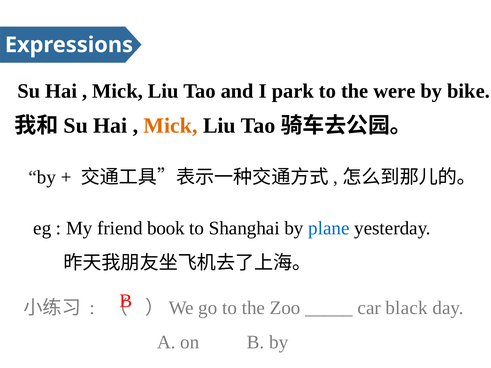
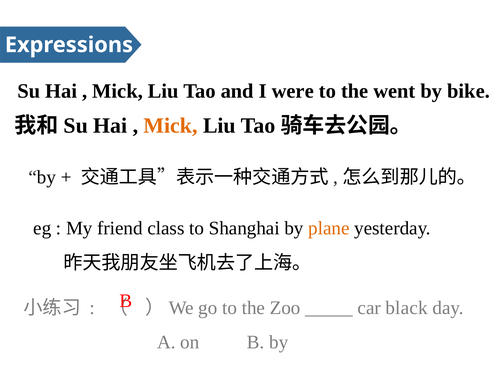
park: park -> were
were: were -> went
book: book -> class
plane colour: blue -> orange
